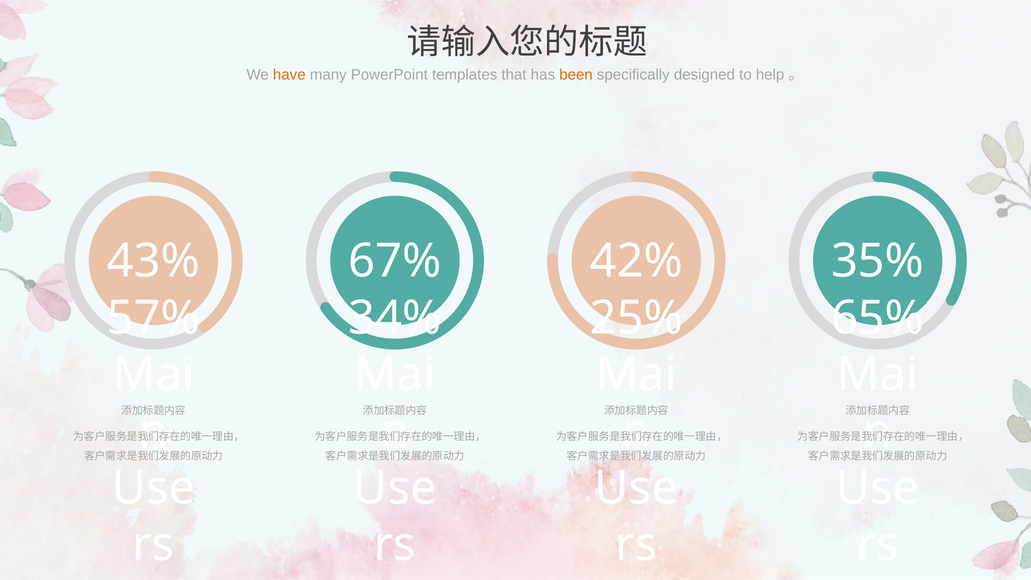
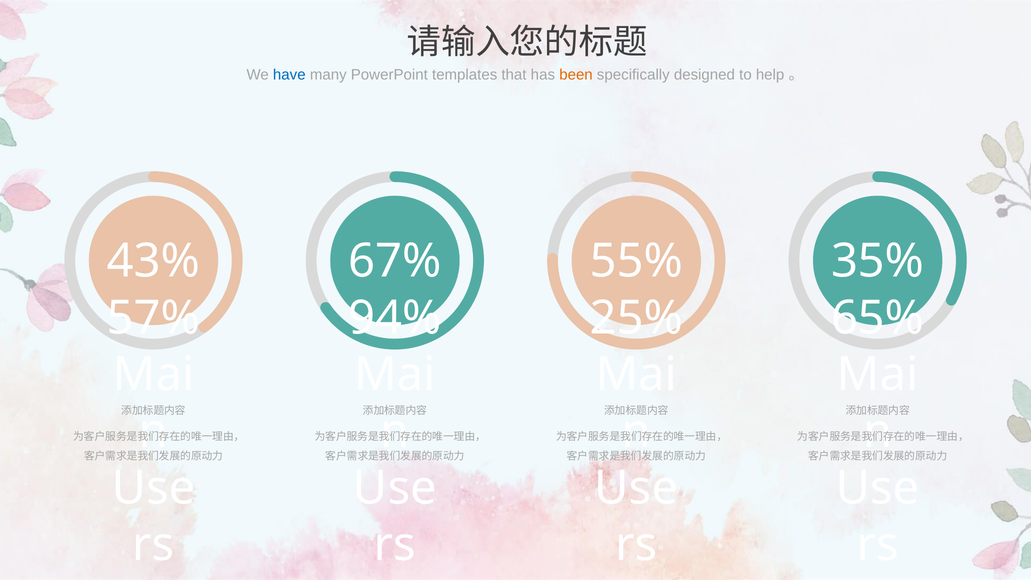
have colour: orange -> blue
42%: 42% -> 55%
34%: 34% -> 94%
